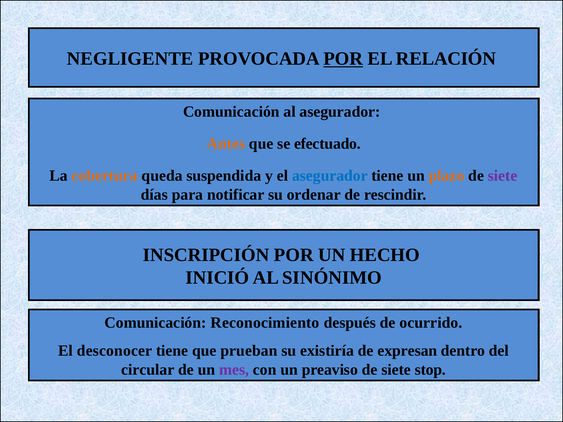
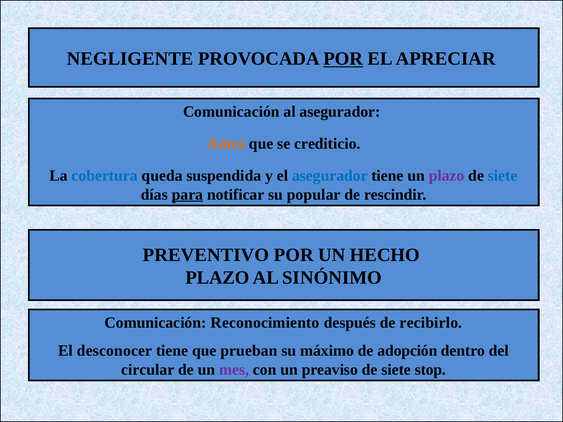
RELACIÓN: RELACIÓN -> APRECIAR
efectuado: efectuado -> crediticio
cobertura colour: orange -> blue
plazo at (447, 176) colour: orange -> purple
siete at (503, 176) colour: purple -> blue
para underline: none -> present
ordenar: ordenar -> popular
INSCRIPCIÓN: INSCRIPCIÓN -> PREVENTIVO
INICIÓ at (217, 278): INICIÓ -> PLAZO
ocurrido: ocurrido -> recibirlo
existiría: existiría -> máximo
expresan: expresan -> adopción
